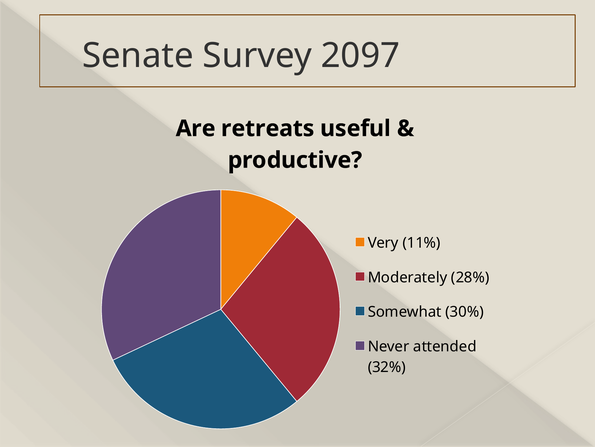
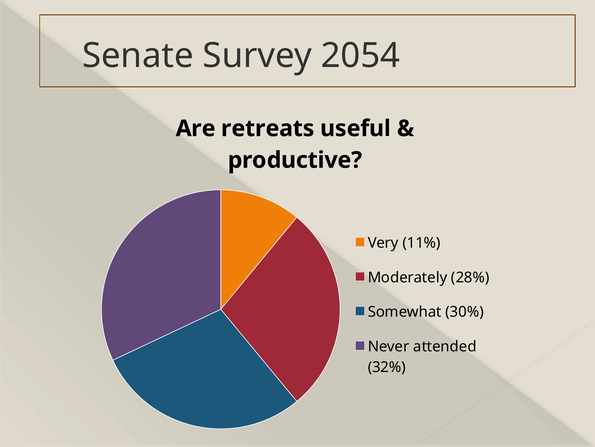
2097: 2097 -> 2054
